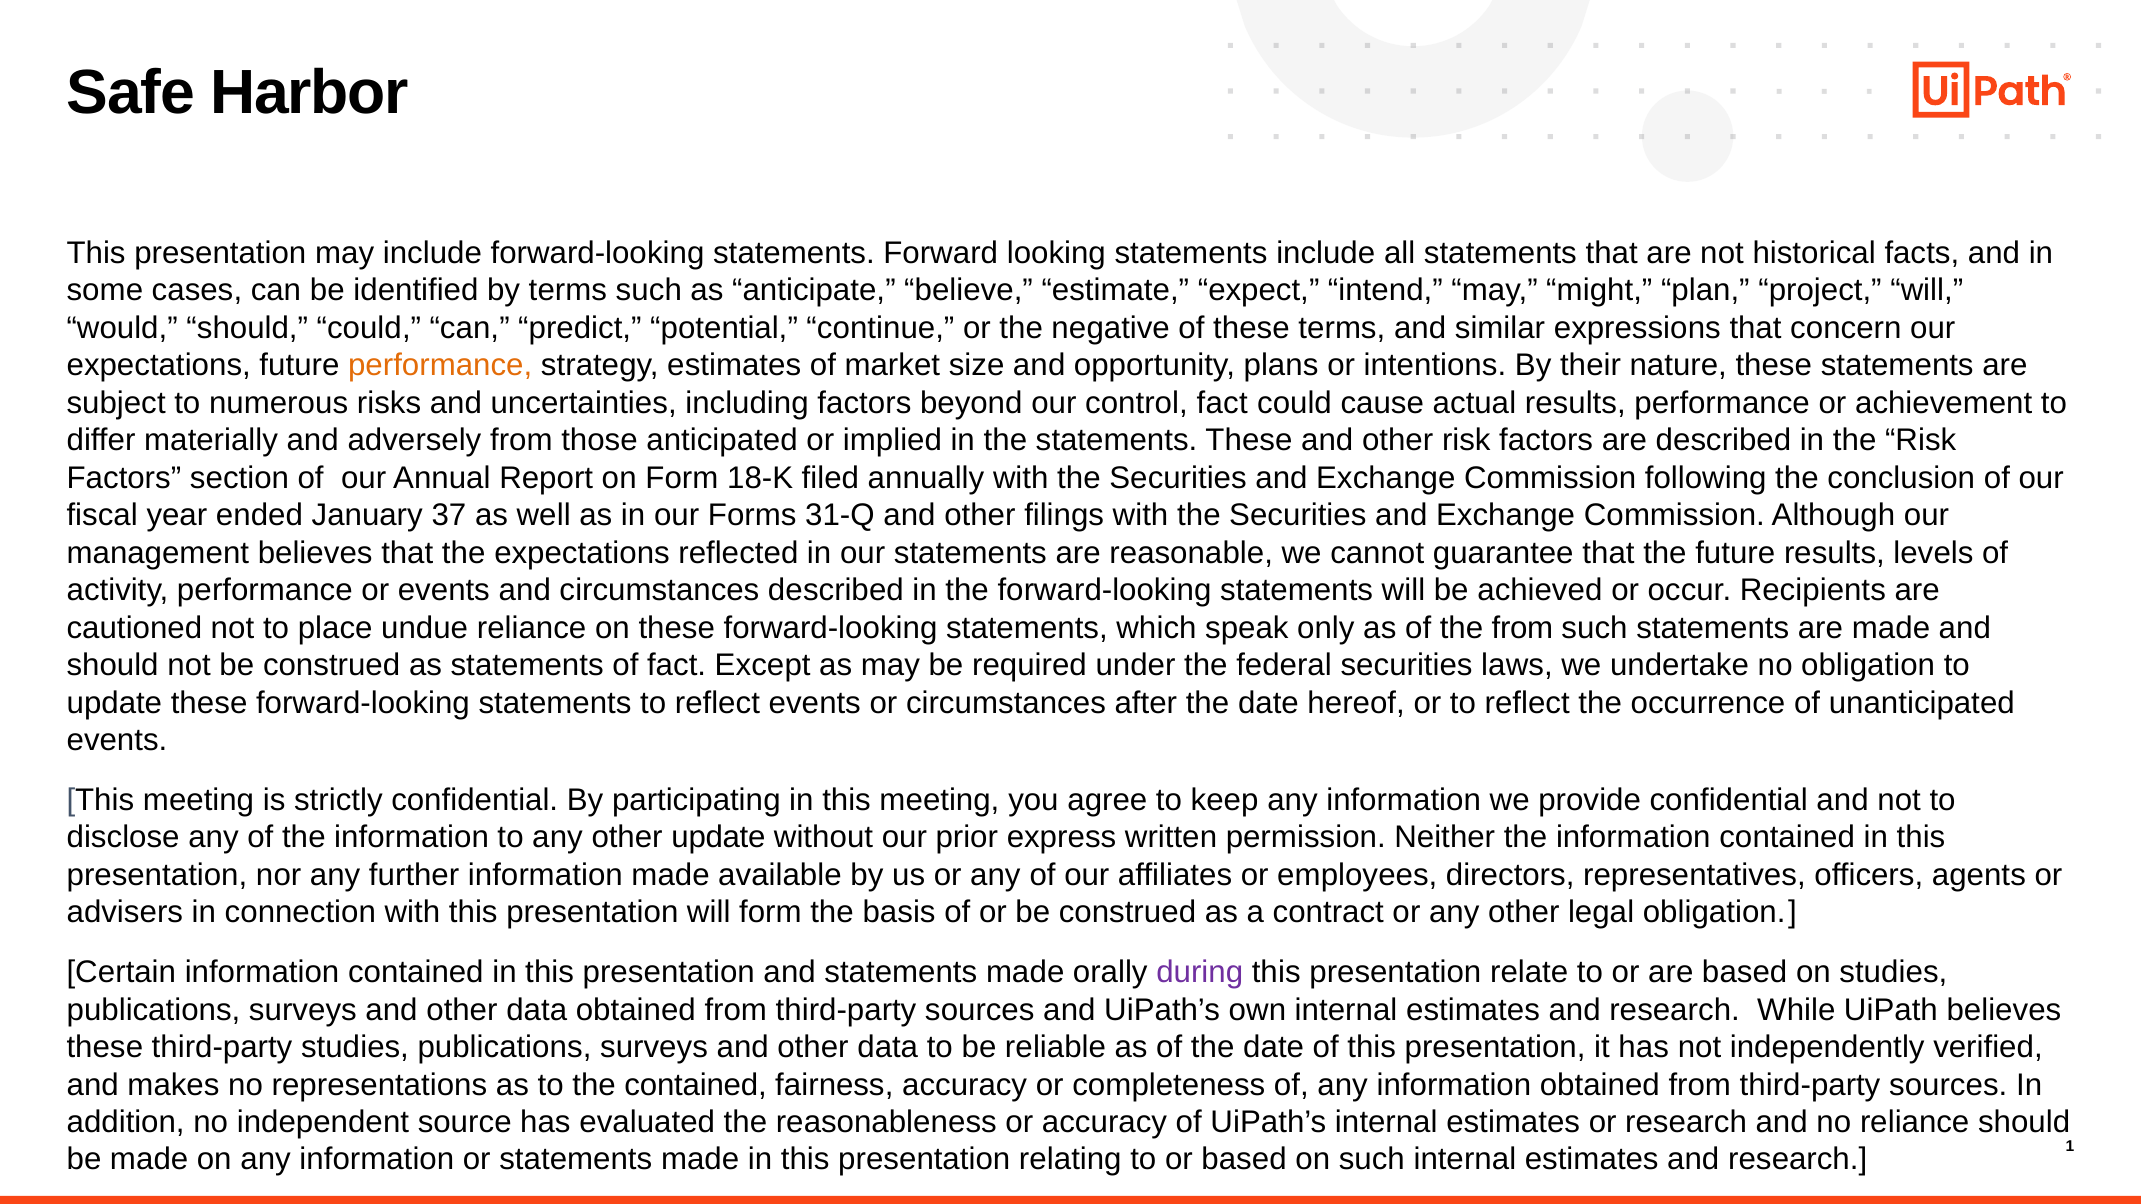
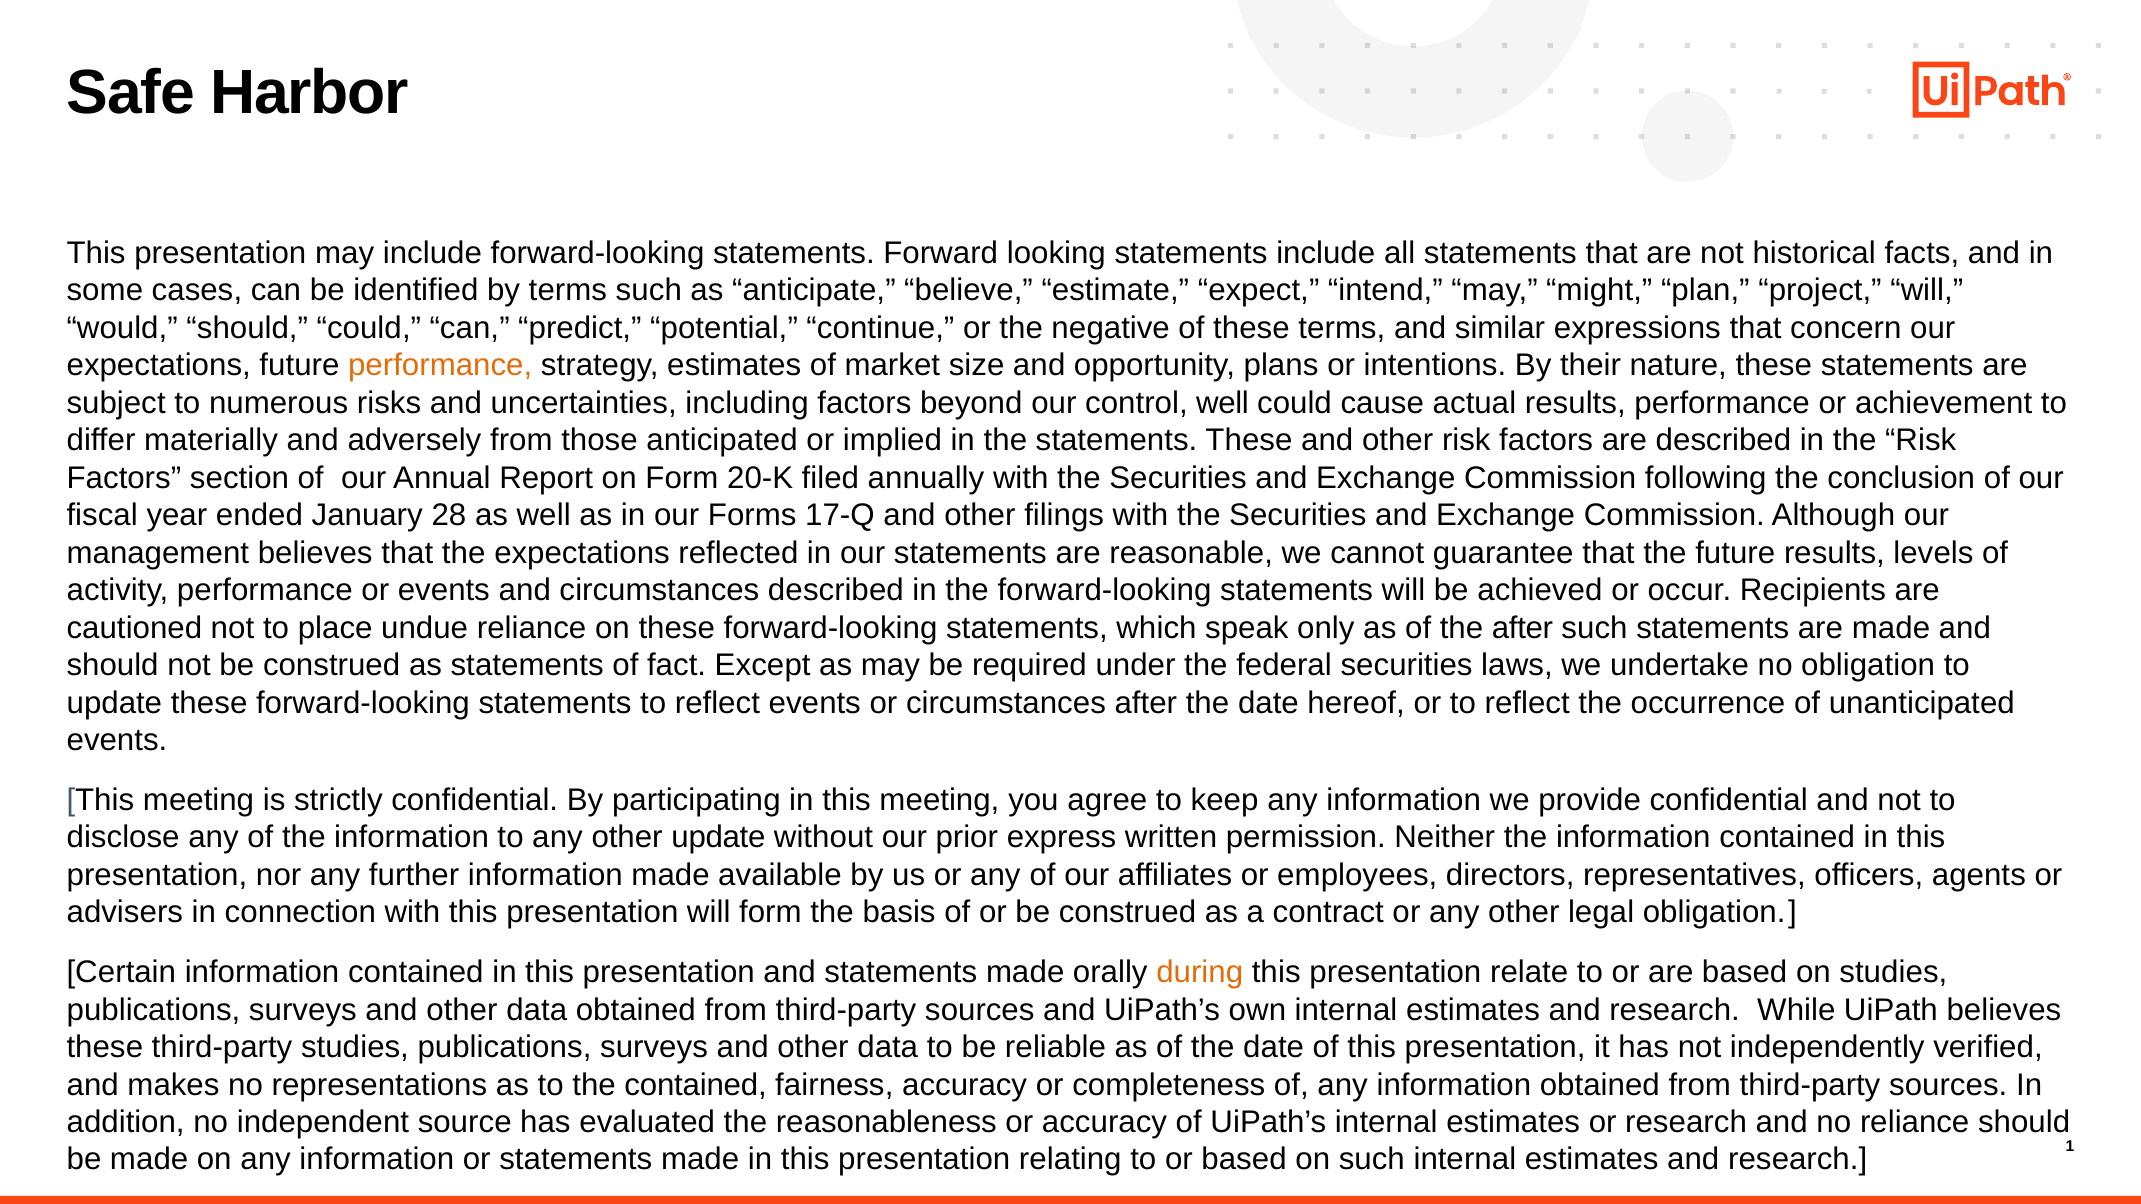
control fact: fact -> well
18-K: 18-K -> 20-K
37: 37 -> 28
31-Q: 31-Q -> 17-Q
the from: from -> after
during colour: purple -> orange
